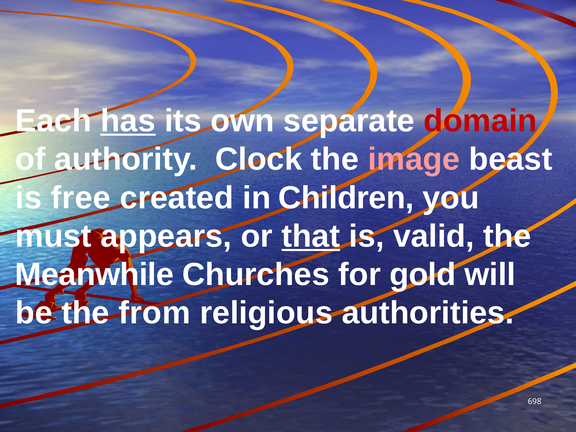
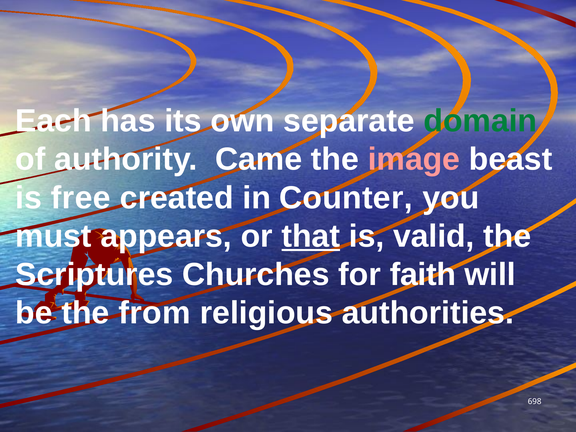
has underline: present -> none
domain colour: red -> green
Clock: Clock -> Came
Children: Children -> Counter
Meanwhile: Meanwhile -> Scriptures
gold: gold -> faith
